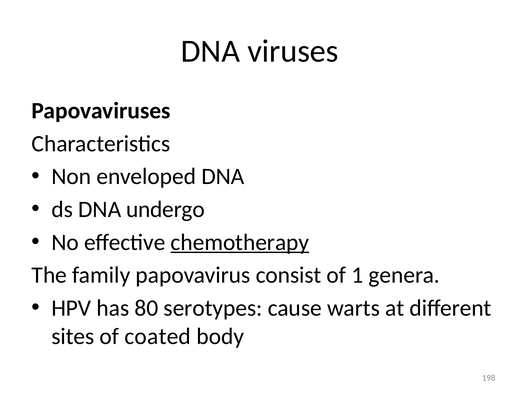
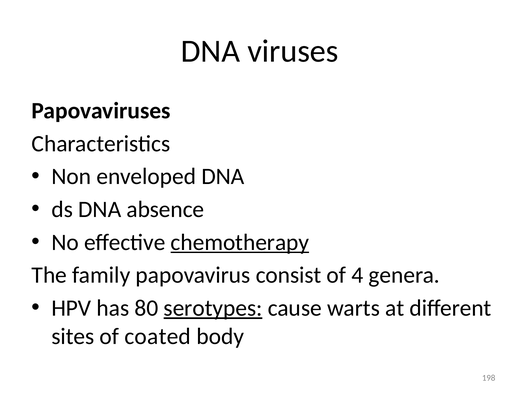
undergo: undergo -> absence
1: 1 -> 4
serotypes underline: none -> present
